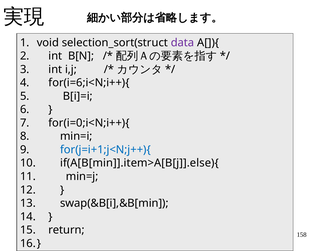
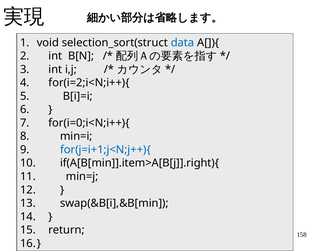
data colour: purple -> blue
for(i=6;i<N;i++){: for(i=6;i<N;i++){ -> for(i=2;i<N;i++){
if(A[B[min]].item>A[B[j]].else){: if(A[B[min]].item>A[B[j]].else){ -> if(A[B[min]].item>A[B[j]].right){
